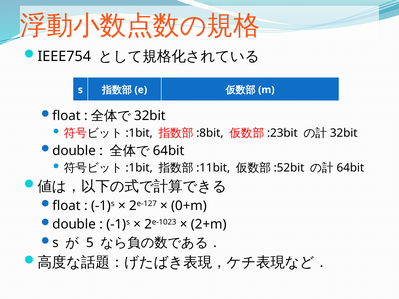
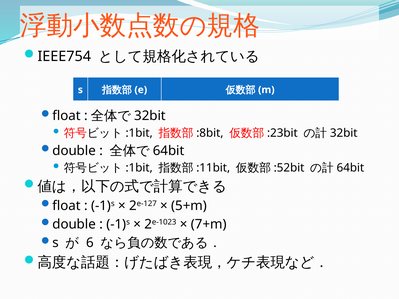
0+m: 0+m -> 5+m
2+m: 2+m -> 7+m
5: 5 -> 6
